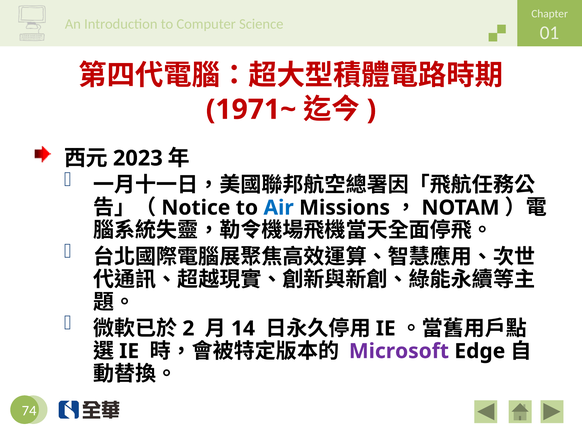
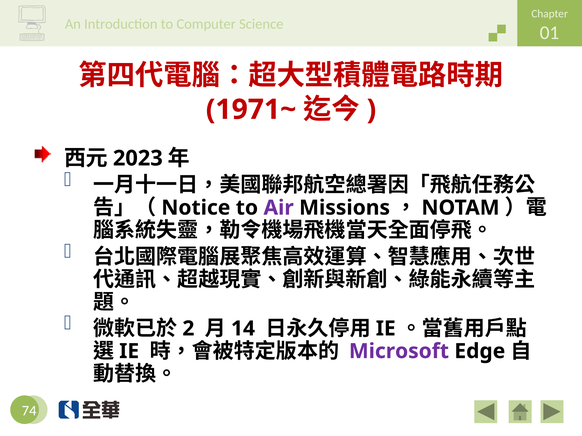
Air colour: blue -> purple
